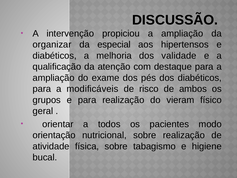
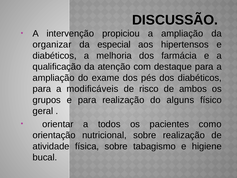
validade: validade -> farmácia
vieram: vieram -> alguns
modo: modo -> como
